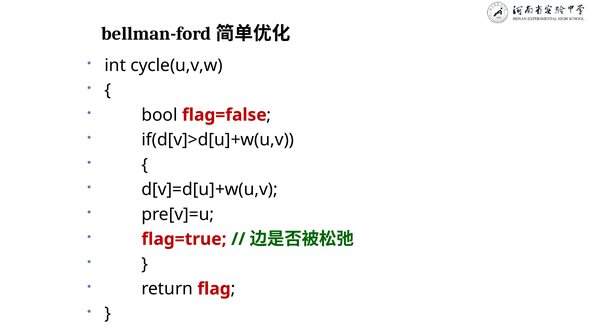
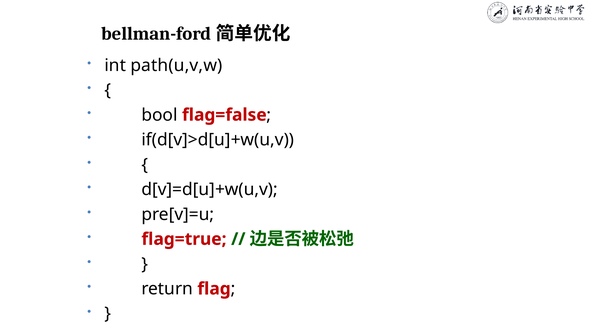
cycle(u,v,w: cycle(u,v,w -> path(u,v,w
